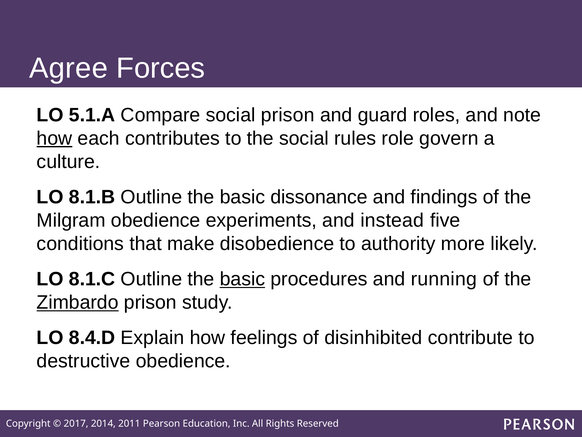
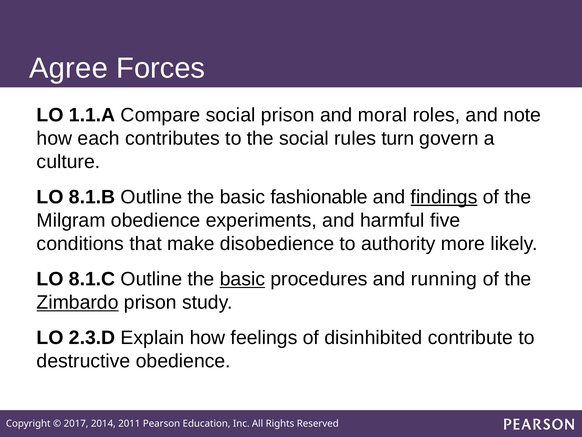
5.1.A: 5.1.A -> 1.1.A
guard: guard -> moral
how at (54, 138) underline: present -> none
role: role -> turn
dissonance: dissonance -> fashionable
findings underline: none -> present
instead: instead -> harmful
8.4.D: 8.4.D -> 2.3.D
